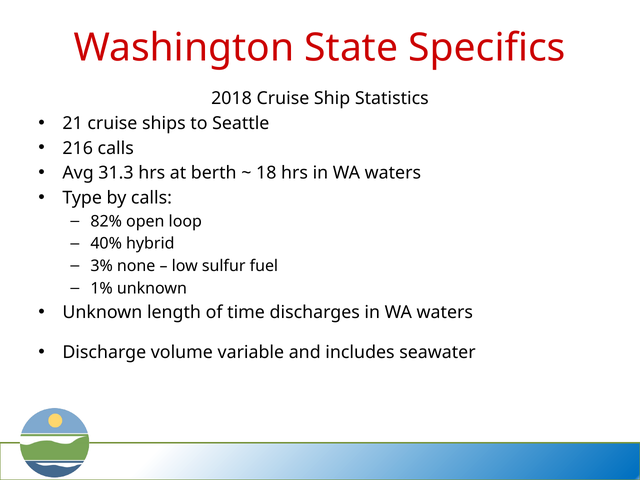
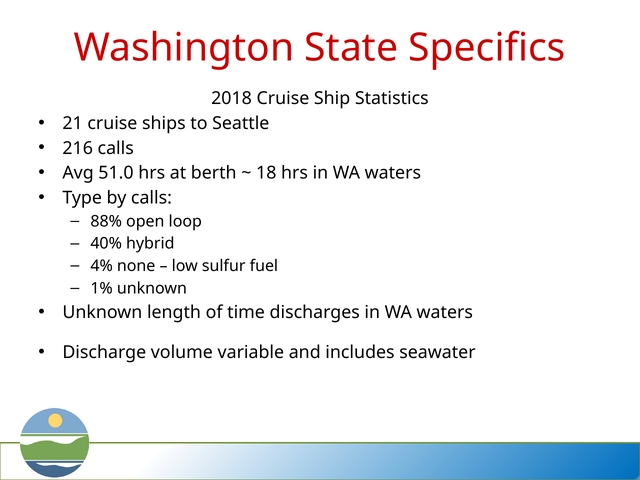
31.3: 31.3 -> 51.0
82%: 82% -> 88%
3%: 3% -> 4%
